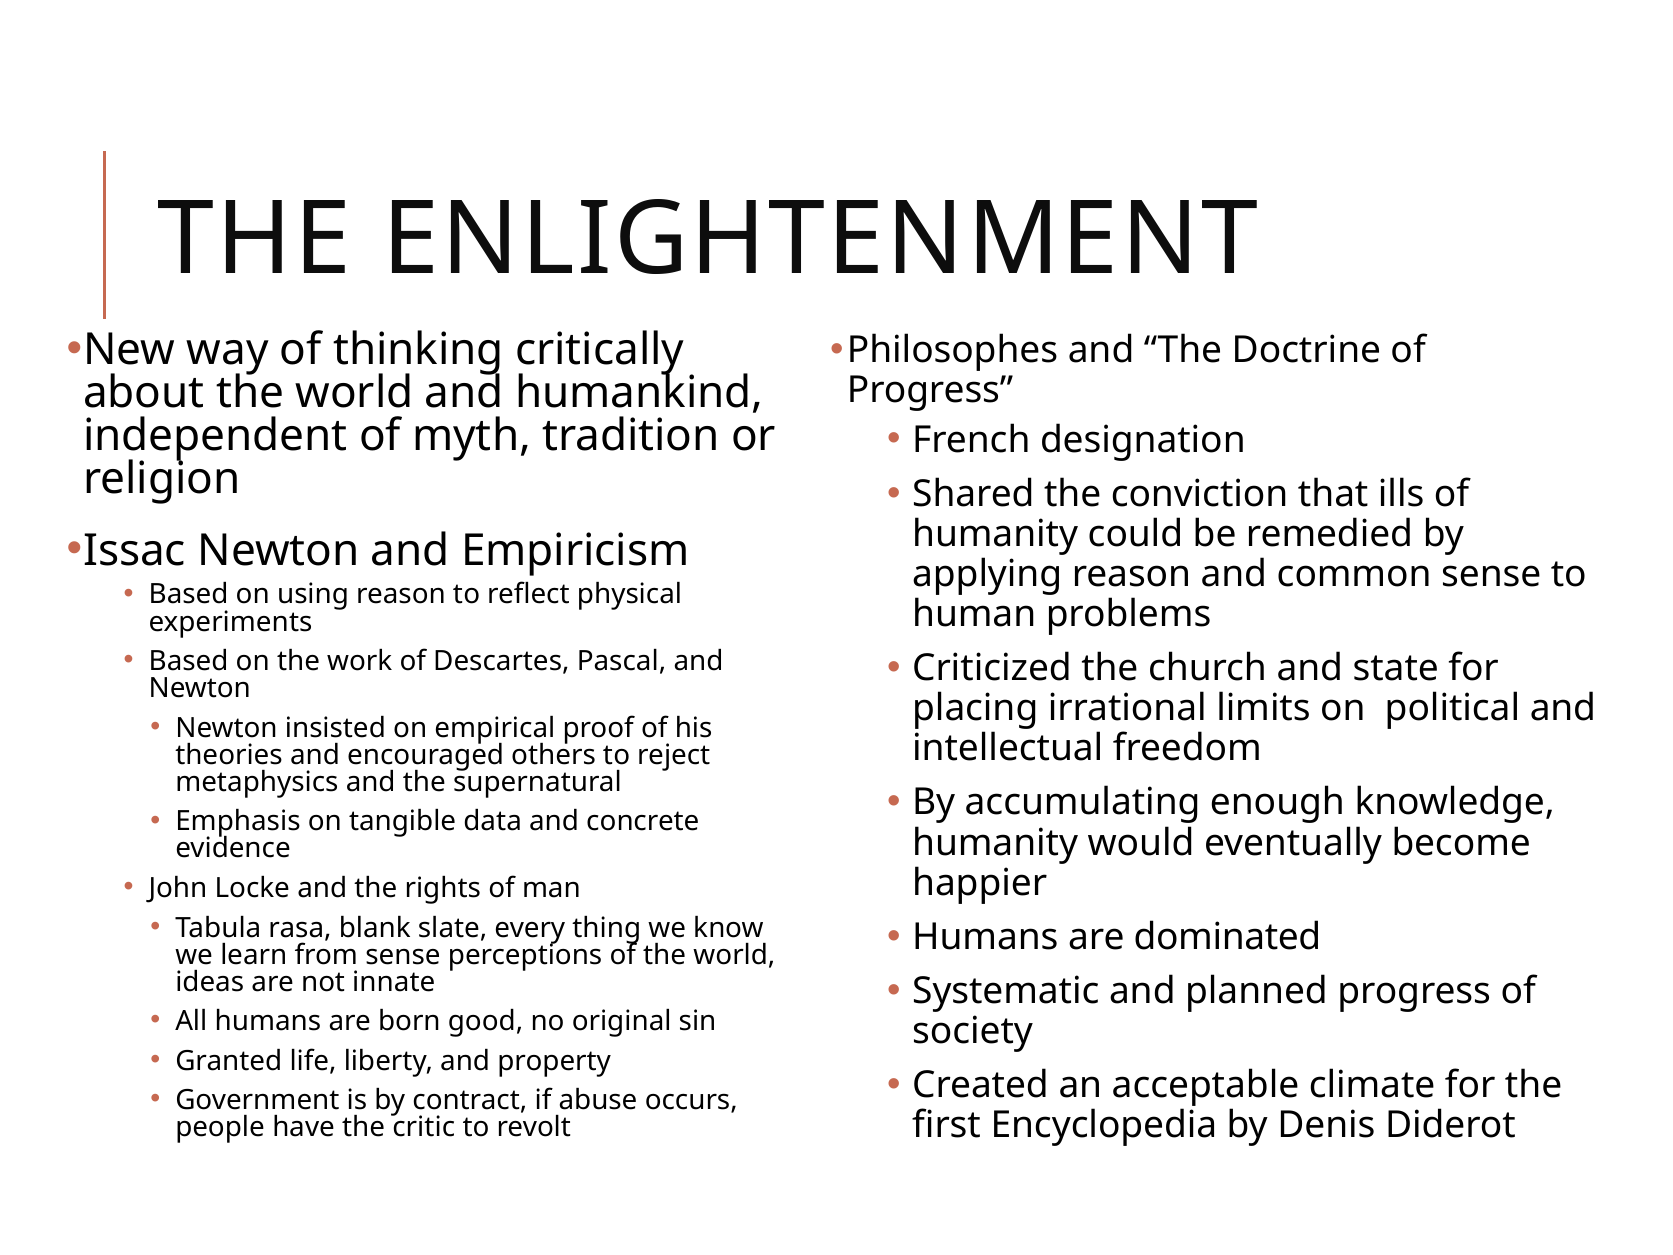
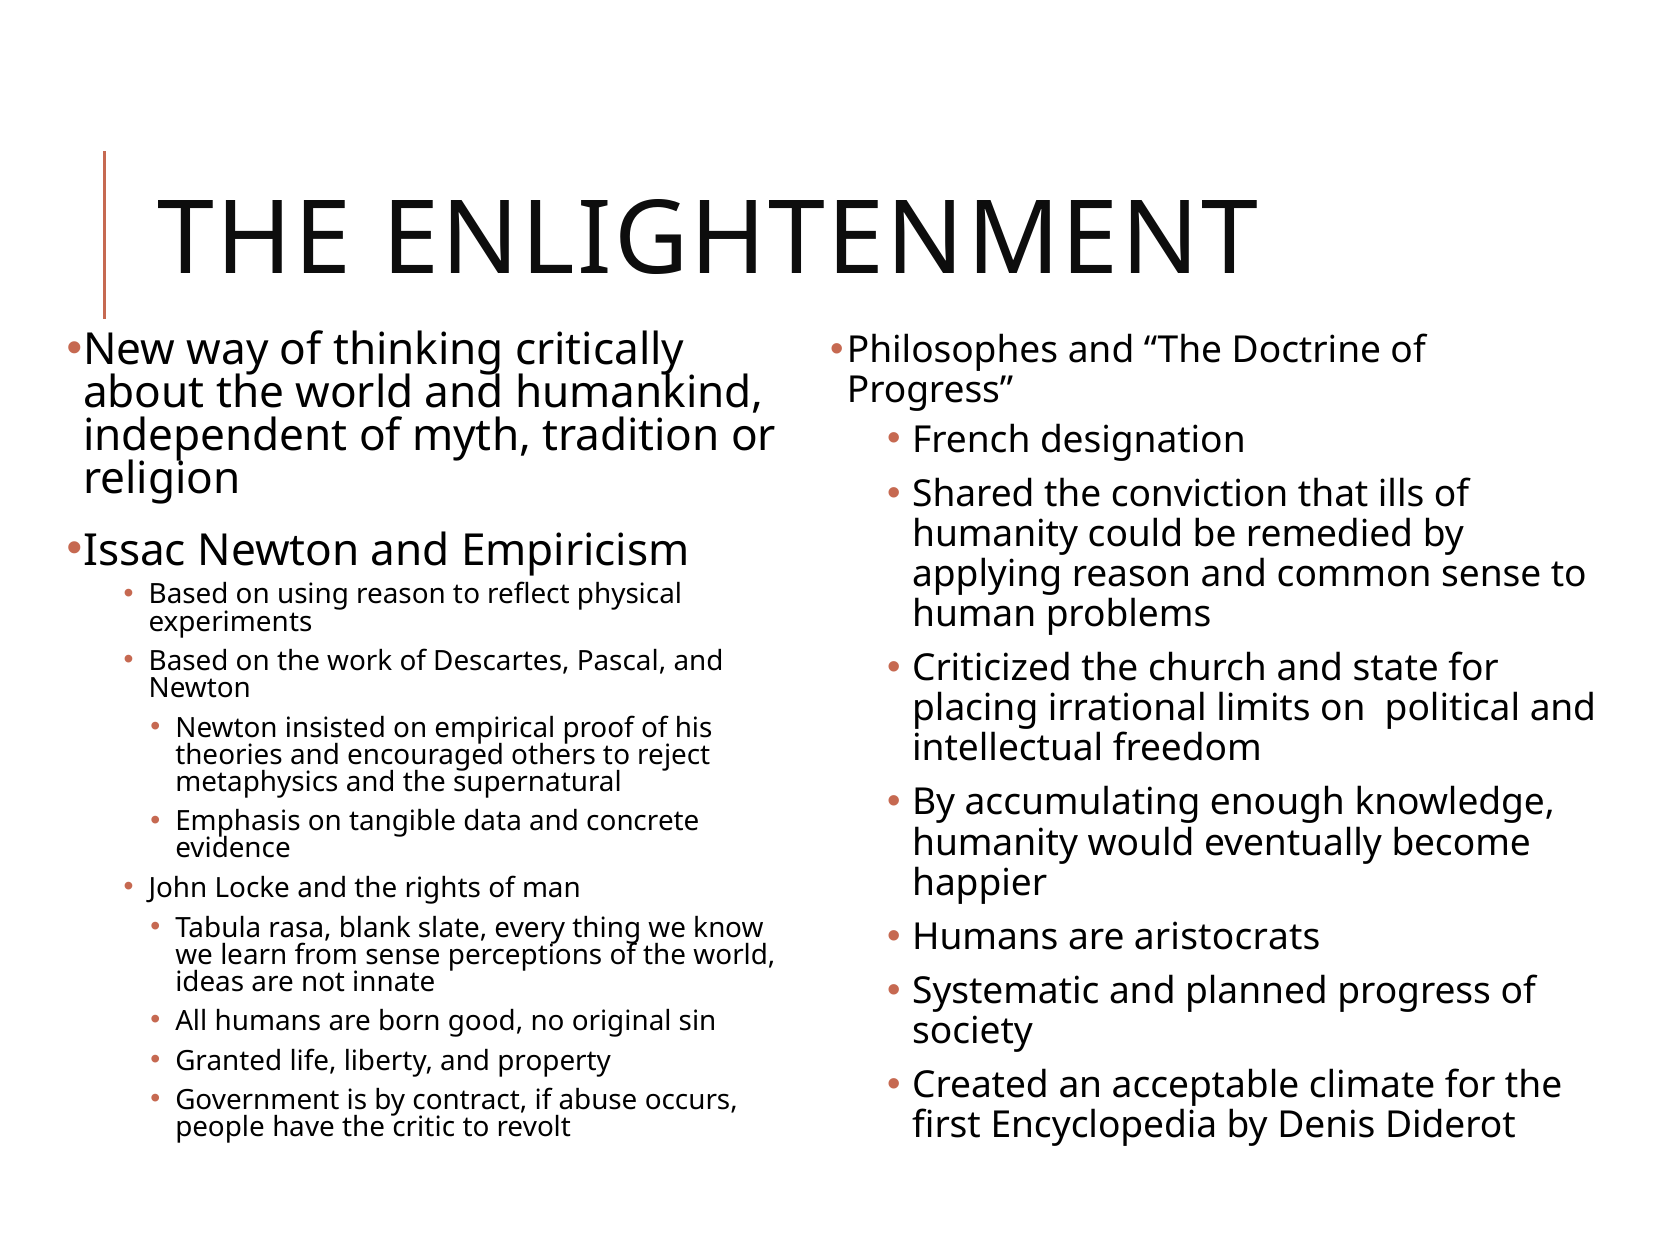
dominated: dominated -> aristocrats
